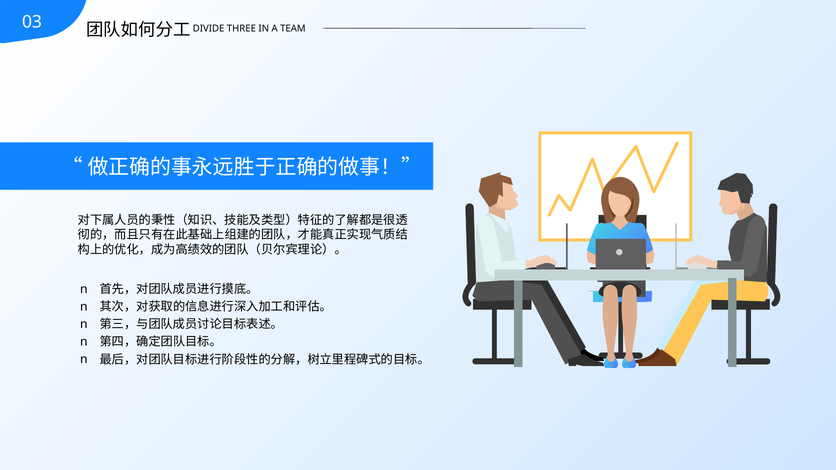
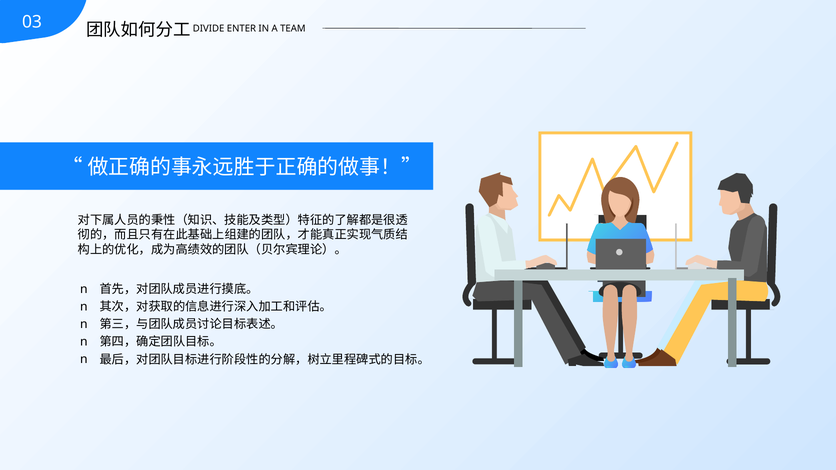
THREE: THREE -> ENTER
